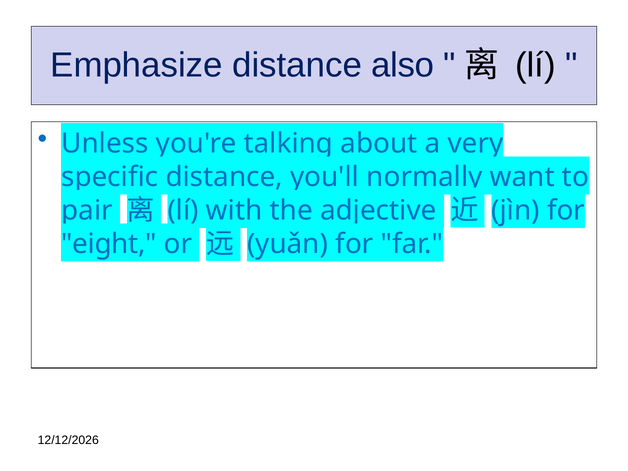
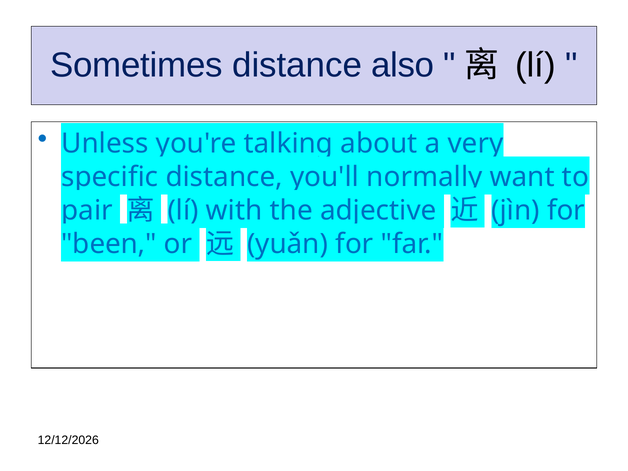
Emphasize: Emphasize -> Sometimes
eight: eight -> been
